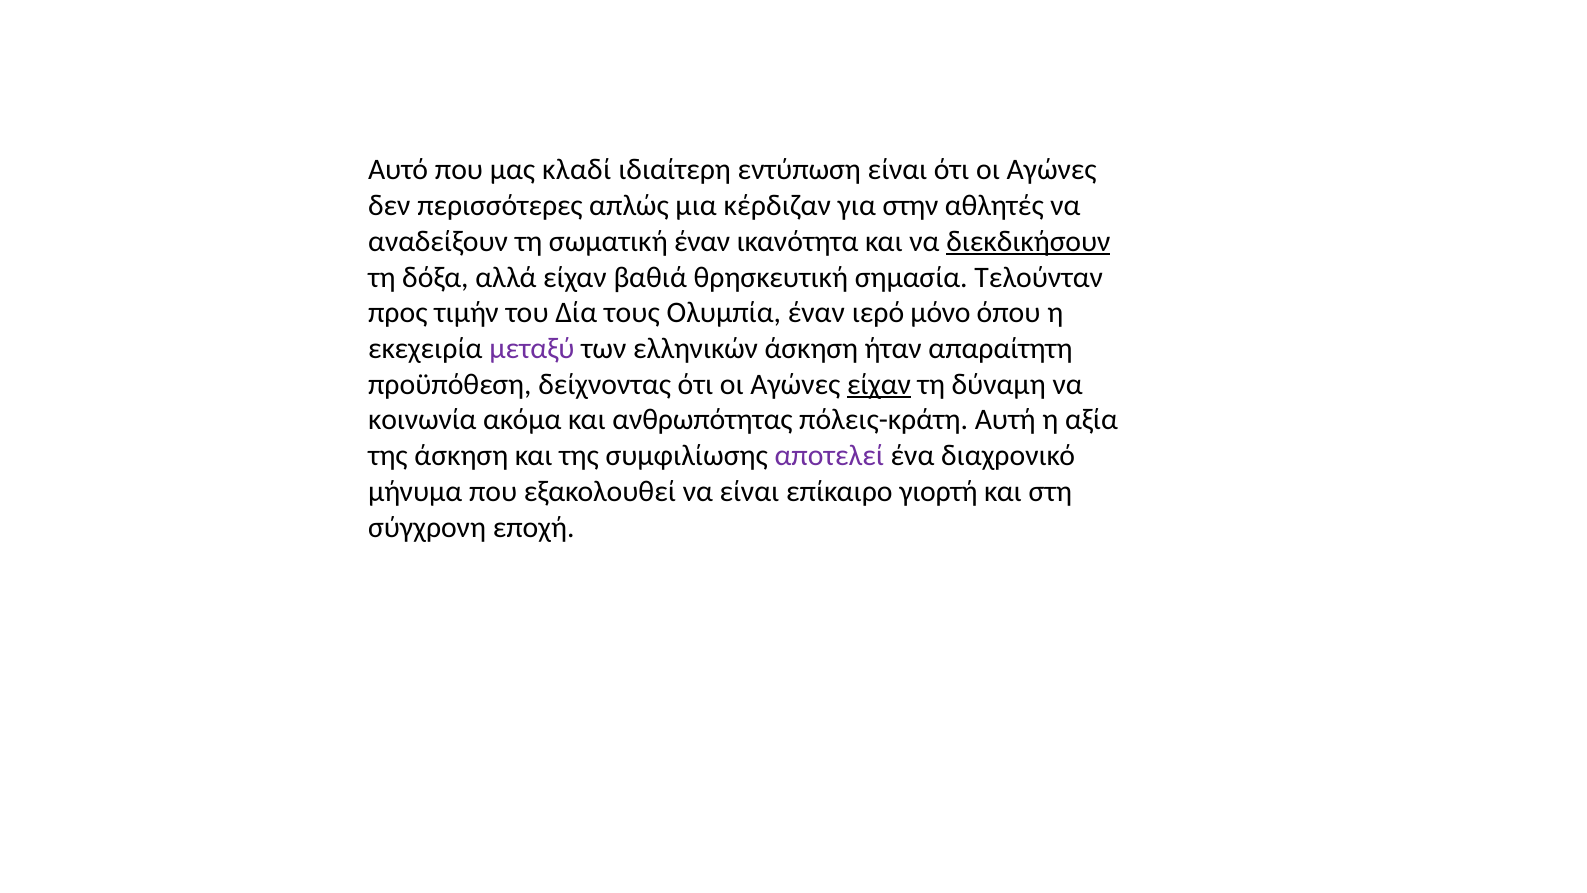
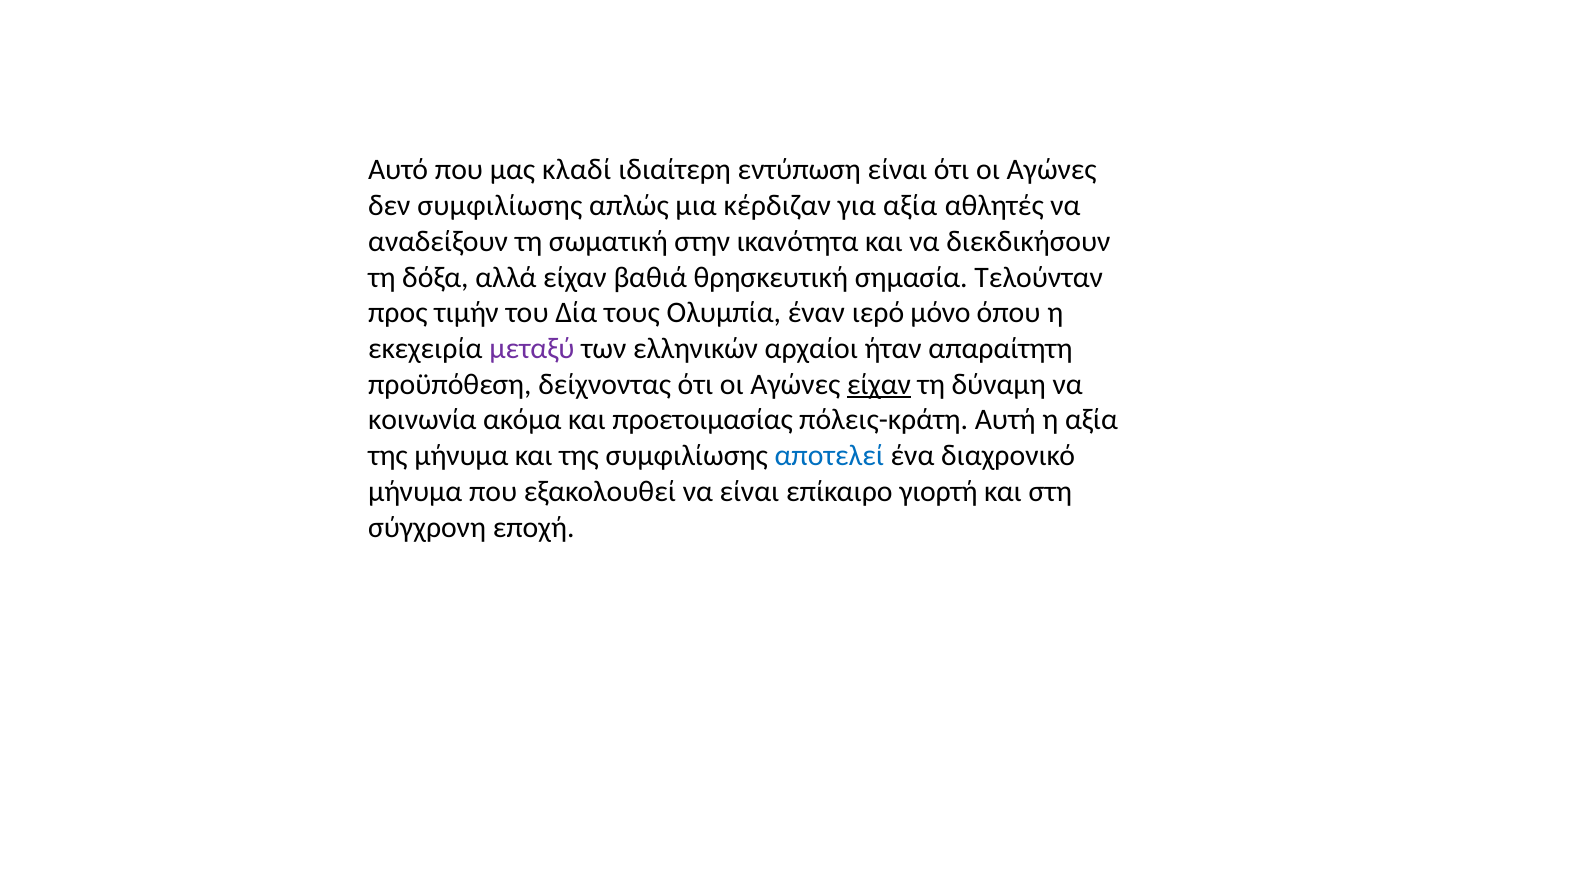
δεν περισσότερες: περισσότερες -> συμφιλίωσης
για στην: στην -> αξία
σωματική έναν: έναν -> στην
διεκδικήσουν underline: present -> none
ελληνικών άσκηση: άσκηση -> αρχαίοι
ανθρωπότητας: ανθρωπότητας -> προετοιμασίας
της άσκηση: άσκηση -> μήνυμα
αποτελεί colour: purple -> blue
